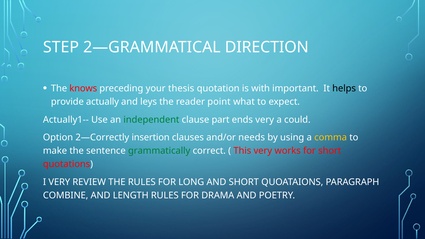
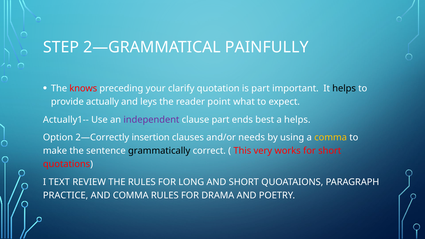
DIRECTION: DIRECTION -> PAINFULLY
thesis: thesis -> clarify
is with: with -> part
independent colour: green -> purple
ends very: very -> best
a could: could -> helps
grammatically colour: green -> black
I VERY: VERY -> TEXT
COMBINE: COMBINE -> PRACTICE
AND LENGTH: LENGTH -> COMMA
